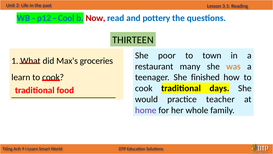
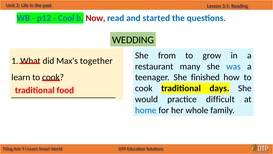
pottery: pottery -> started
THIRTEEN: THIRTEEN -> WEDDING
poor: poor -> from
town: town -> grow
groceries: groceries -> together
was colour: orange -> blue
teacher: teacher -> difficult
home colour: purple -> blue
